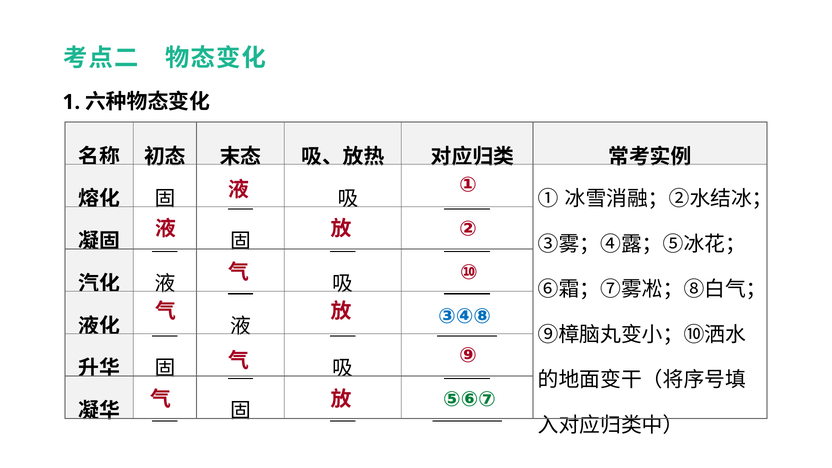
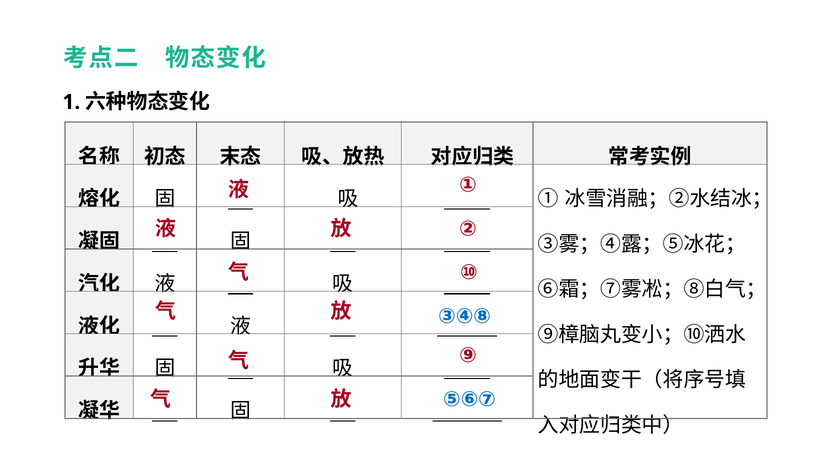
⑤⑥⑦ colour: green -> blue
